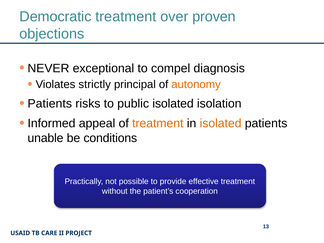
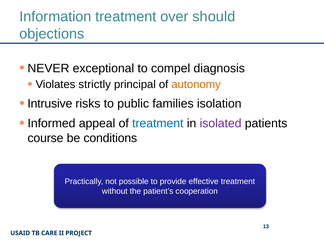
Democratic: Democratic -> Information
proven: proven -> should
Patients at (50, 104): Patients -> Intrusive
public isolated: isolated -> families
treatment at (158, 123) colour: orange -> blue
isolated at (221, 123) colour: orange -> purple
unable: unable -> course
